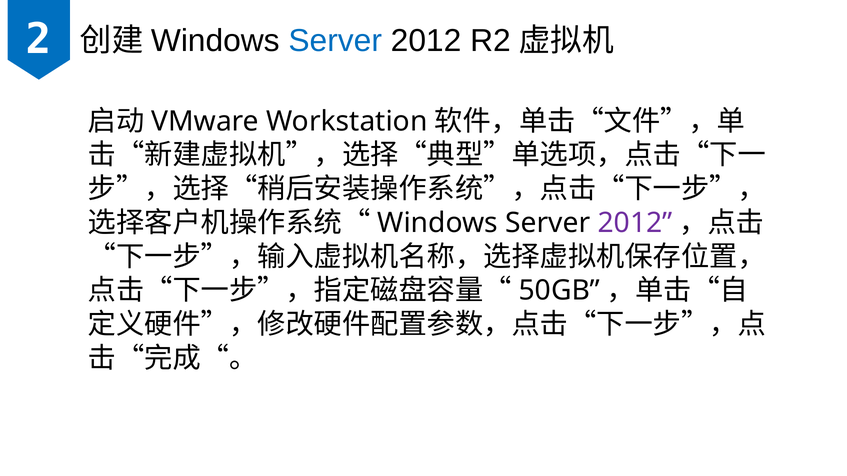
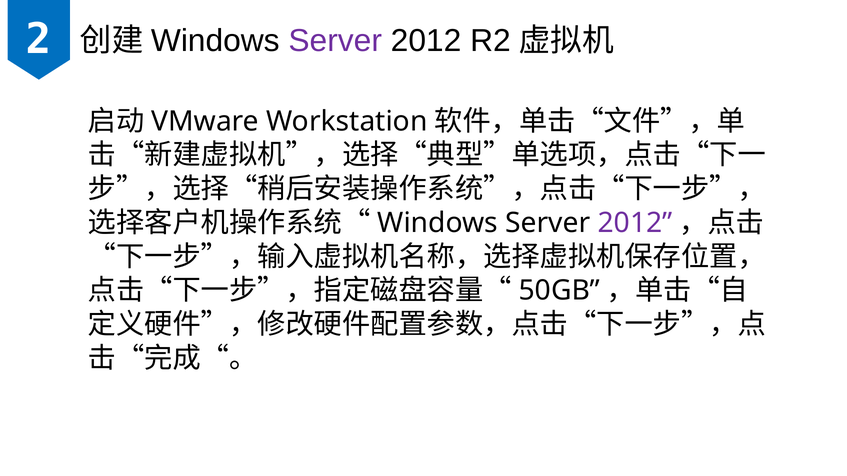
Server at (335, 41) colour: blue -> purple
